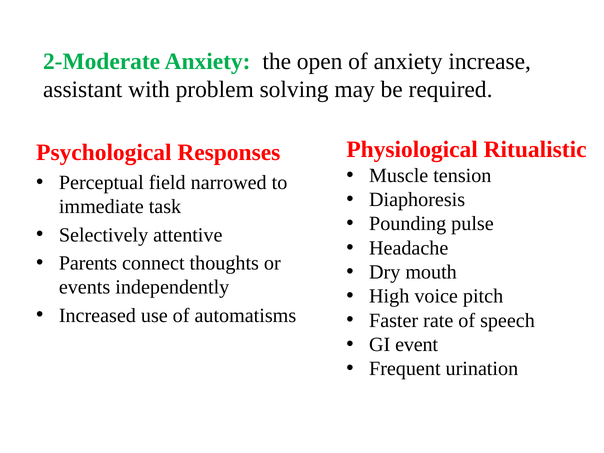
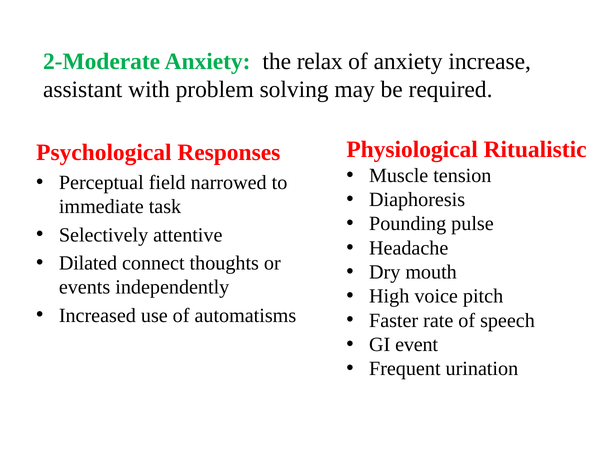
open: open -> relax
Parents: Parents -> Dilated
